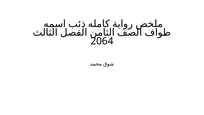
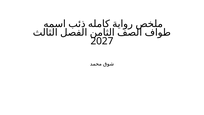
2064: 2064 -> 2027
